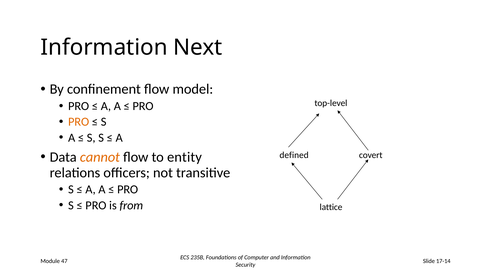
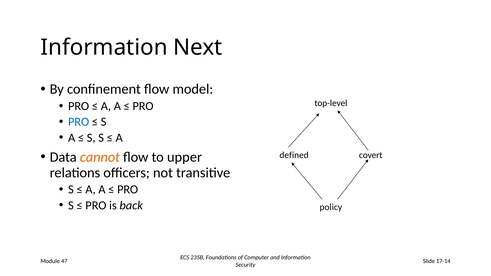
PRO at (79, 122) colour: orange -> blue
entity: entity -> upper
from: from -> back
lattice: lattice -> policy
